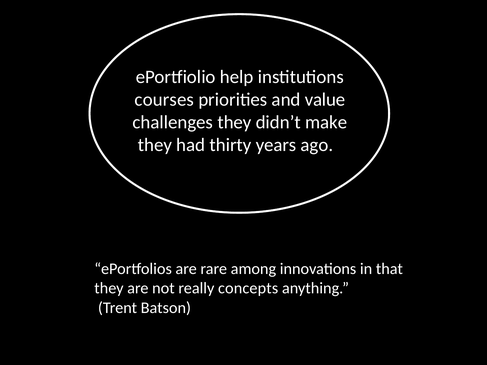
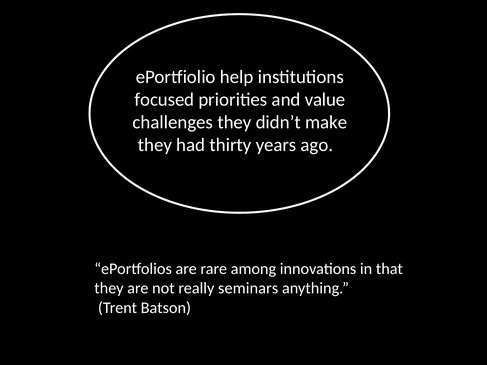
courses: courses -> focused
concepts: concepts -> seminars
